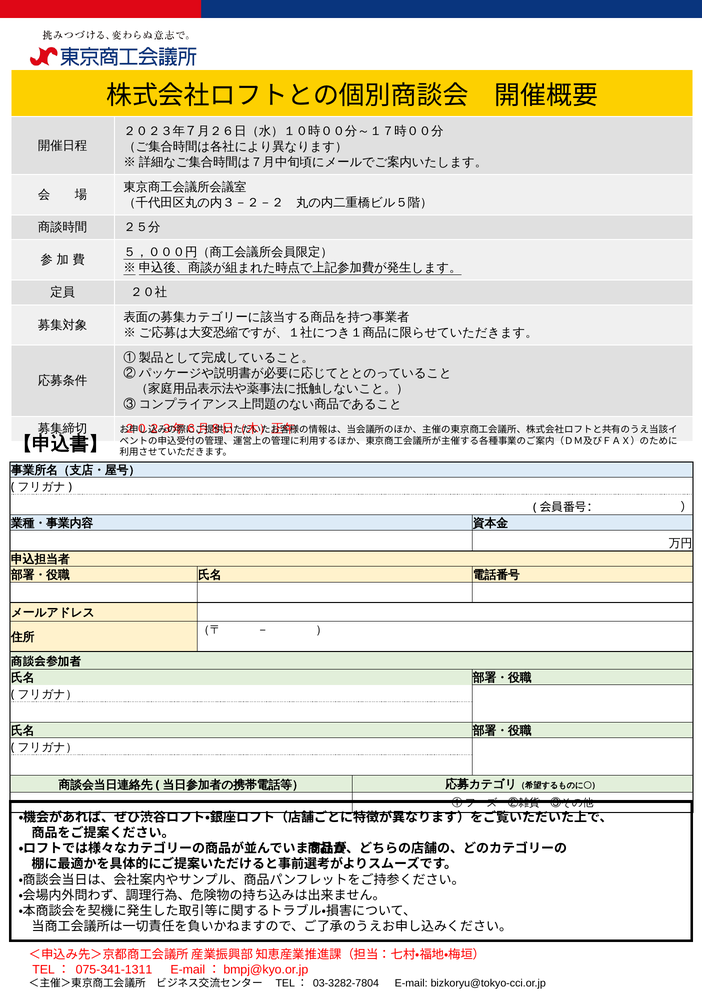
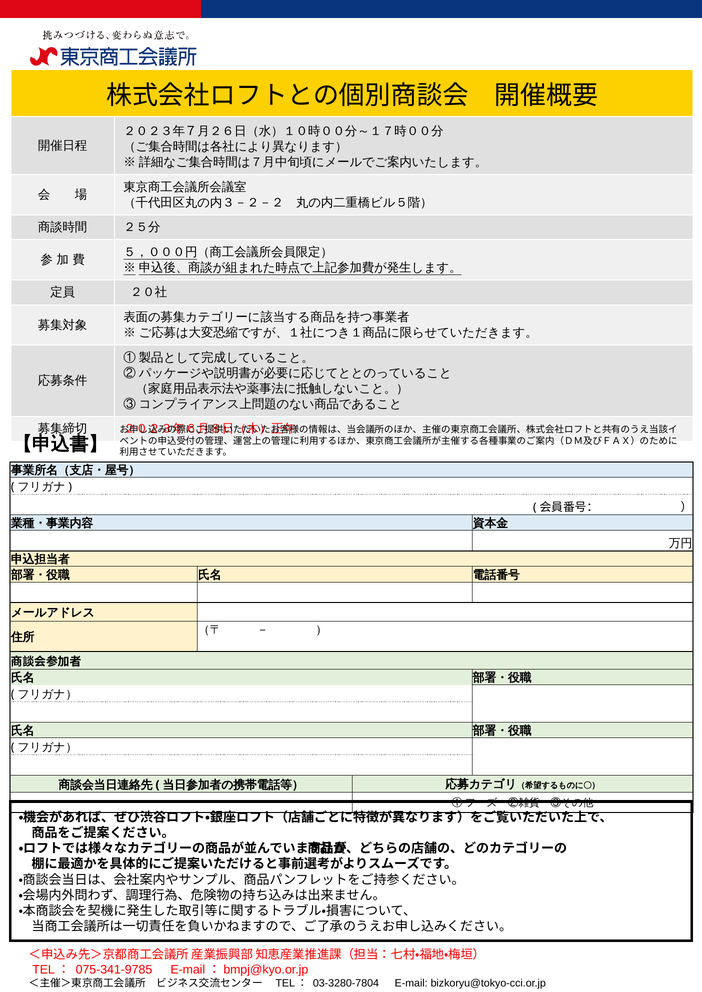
075-341‐1311: 075-341‐1311 -> 075-341‐9785
03-3282-7804: 03-3282-7804 -> 03-3280-7804
